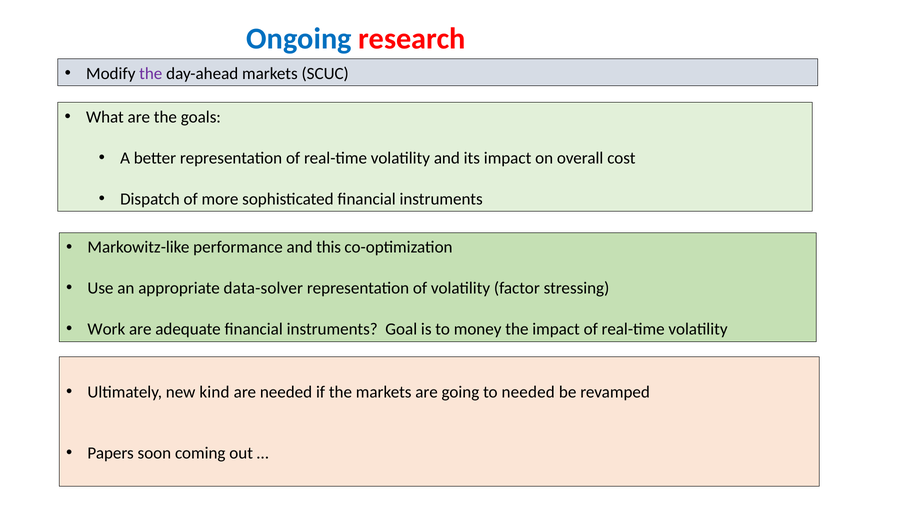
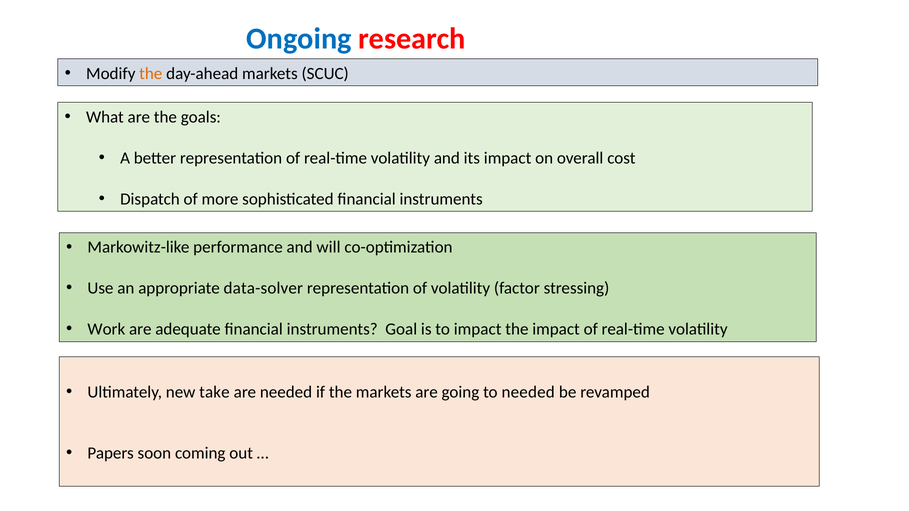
the at (151, 74) colour: purple -> orange
this: this -> will
to money: money -> impact
kind: kind -> take
